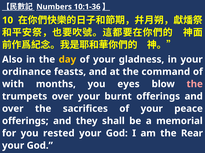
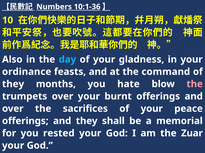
day colour: yellow -> light blue
with at (13, 84): with -> they
eyes: eyes -> hate
Rear: Rear -> Zuar
